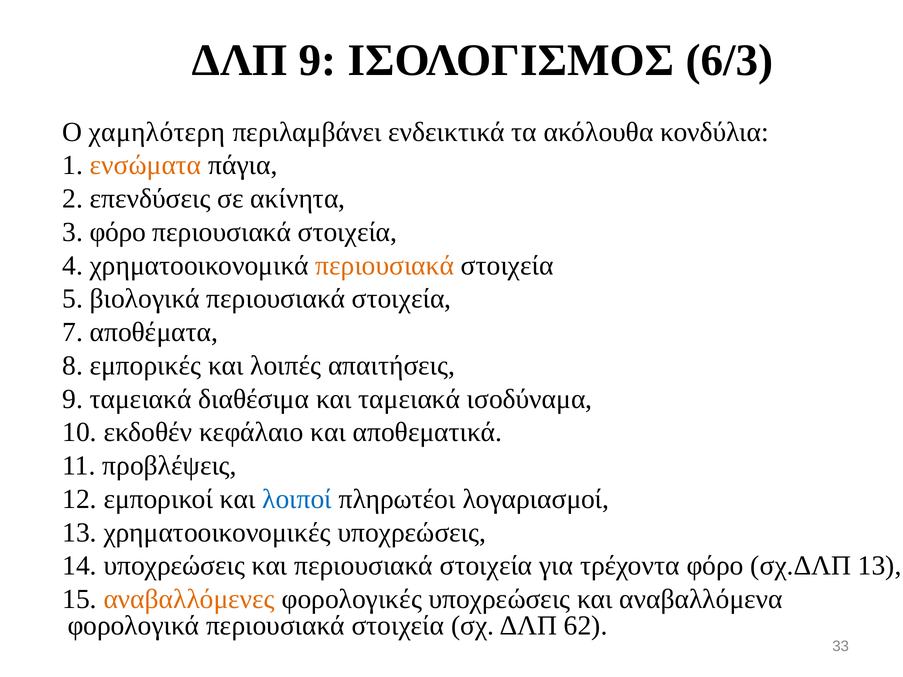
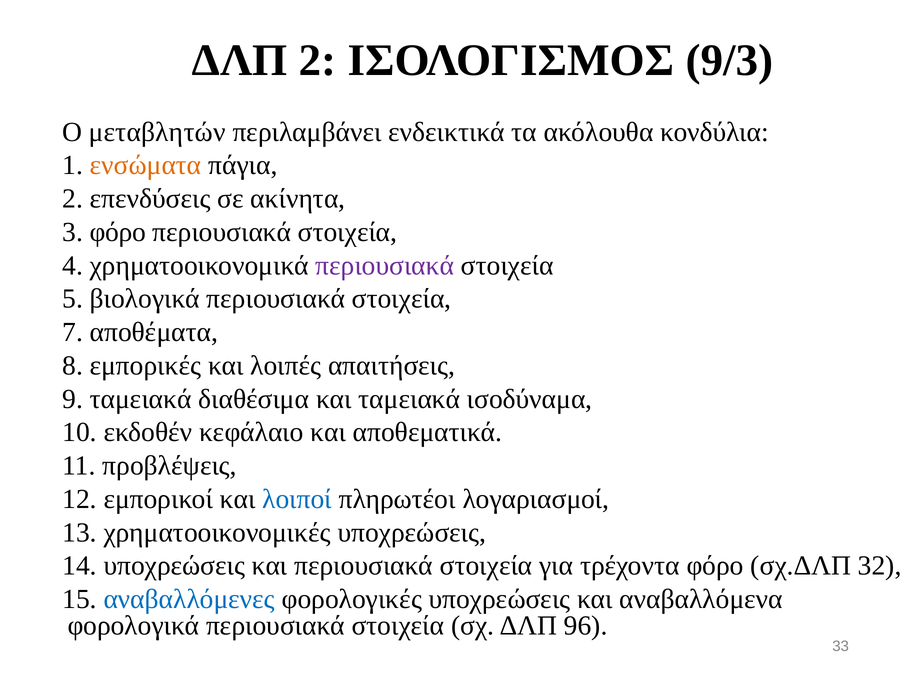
ΔΛΠ 9: 9 -> 2
6/3: 6/3 -> 9/3
χαμηλότερη: χαμηλότερη -> μεταβλητών
περιουσιακά at (385, 266) colour: orange -> purple
σχ.ΔΛΠ 13: 13 -> 32
αναβαλλόμενες colour: orange -> blue
62: 62 -> 96
